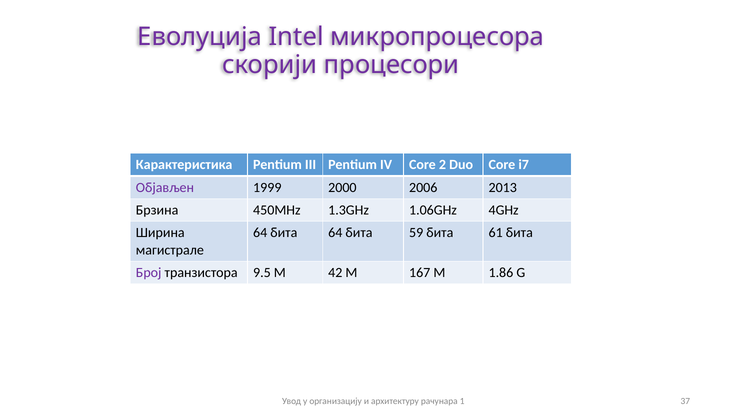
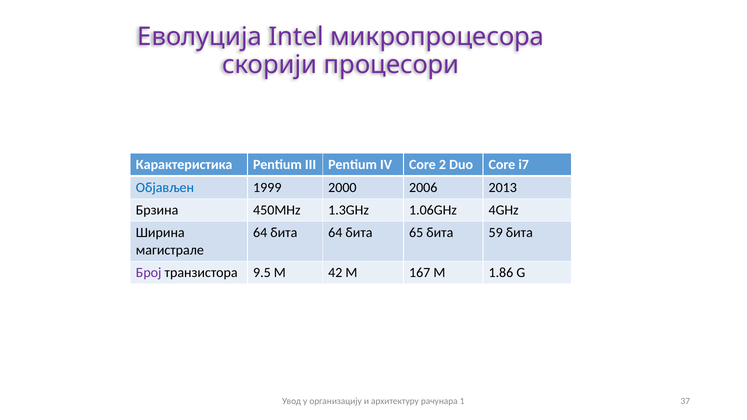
Објављен colour: purple -> blue
59: 59 -> 65
61: 61 -> 59
